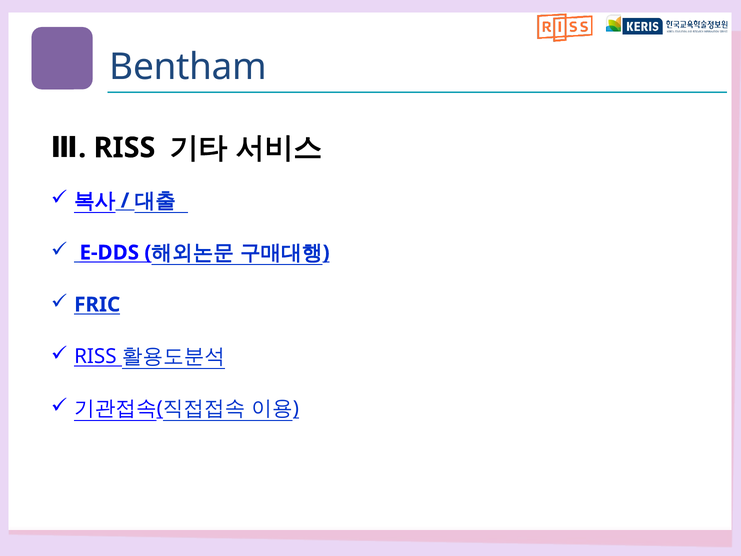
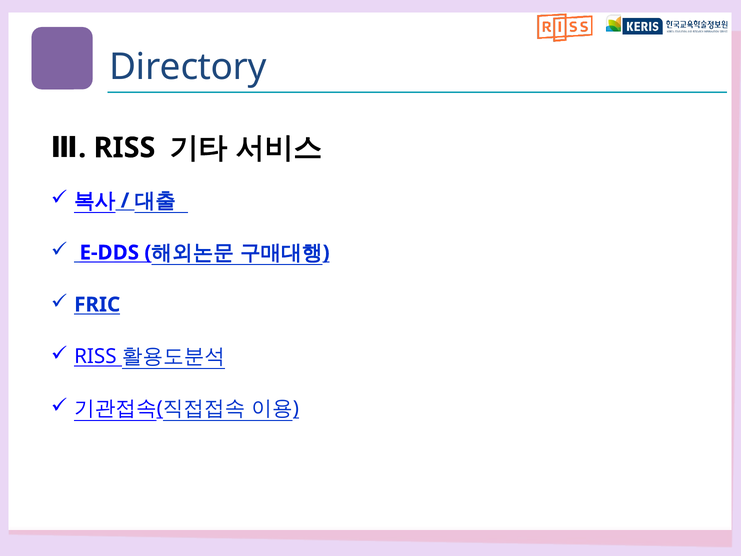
Bentham: Bentham -> Directory
